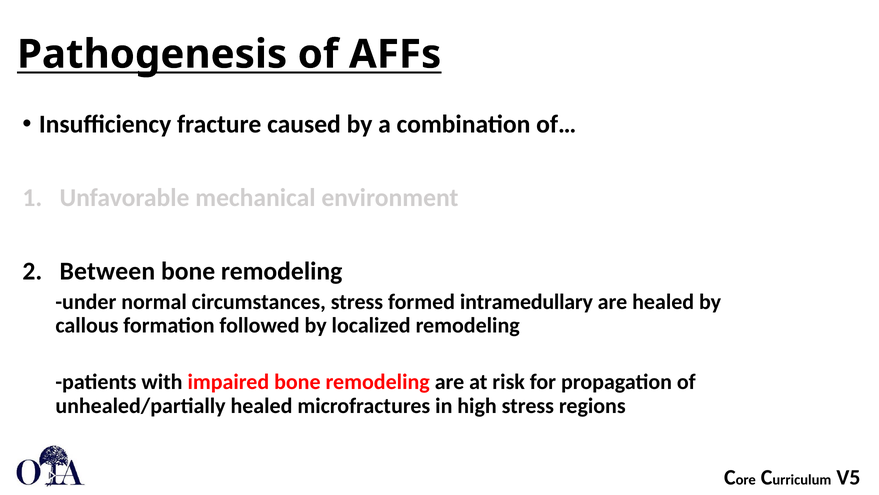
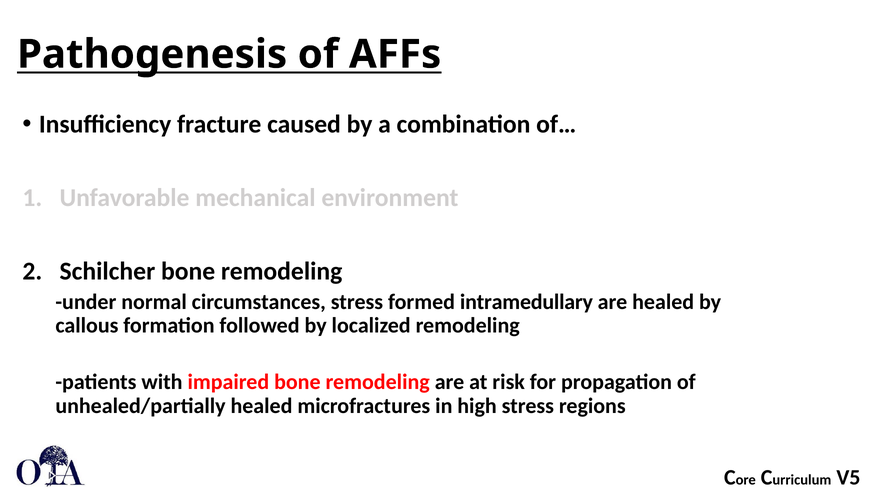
Between: Between -> Schilcher
